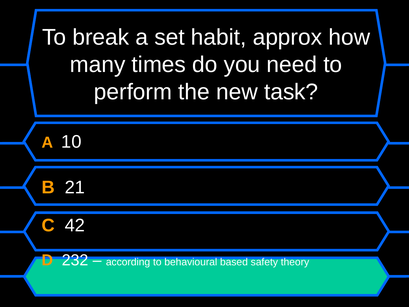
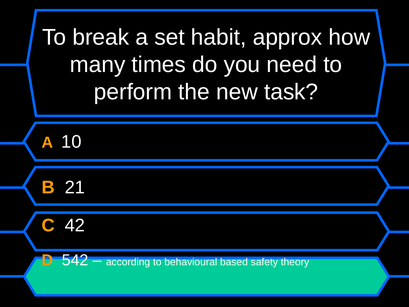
232: 232 -> 542
